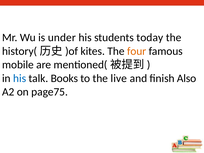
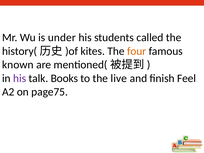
today: today -> called
mobile: mobile -> known
his at (20, 78) colour: blue -> purple
Also: Also -> Feel
